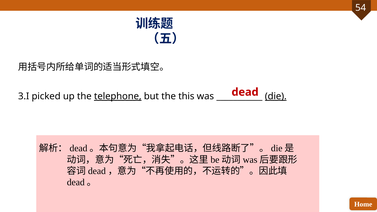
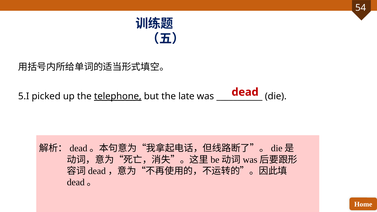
3.I: 3.I -> 5.I
this: this -> late
die underline: present -> none
